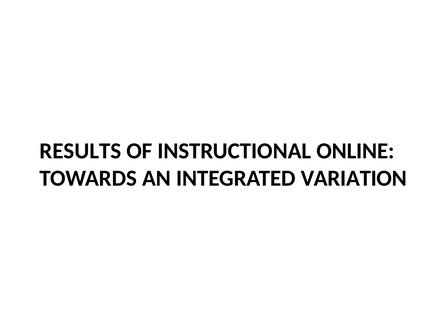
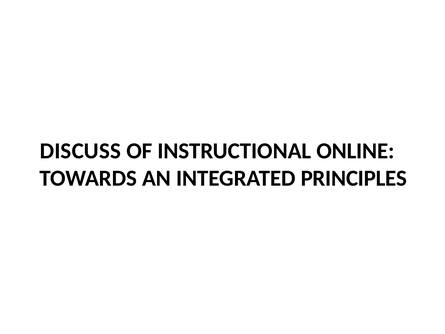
RESULTS: RESULTS -> DISCUSS
VARIATION: VARIATION -> PRINCIPLES
